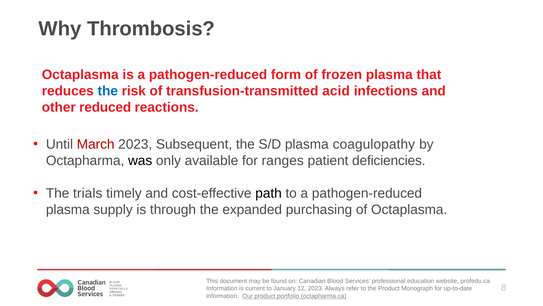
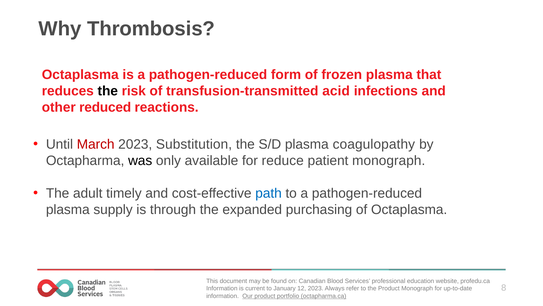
the at (108, 91) colour: blue -> black
Subsequent: Subsequent -> Substitution
ranges: ranges -> reduce
patient deficiencies: deficiencies -> monograph
trials: trials -> adult
path colour: black -> blue
